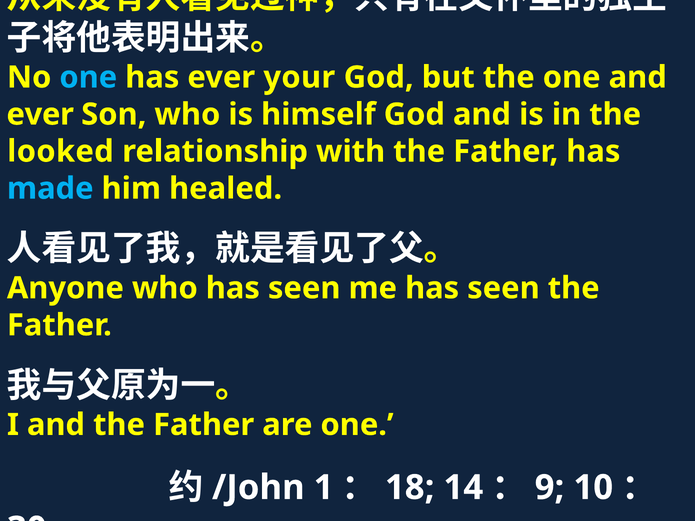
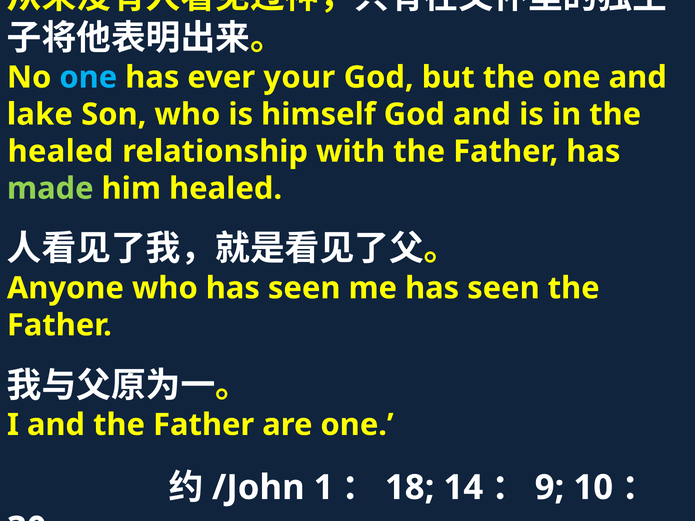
ever at (40, 114): ever -> lake
looked at (60, 152): looked -> healed
made colour: light blue -> light green
